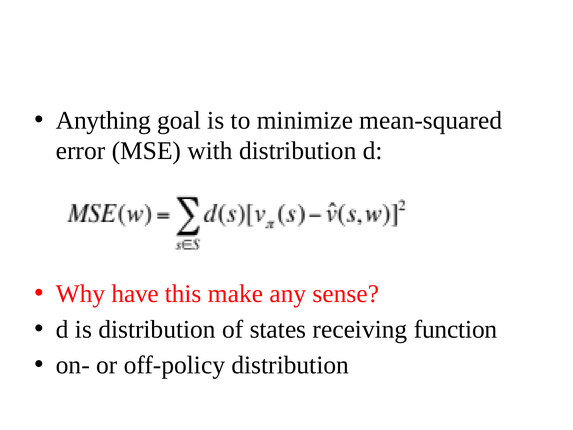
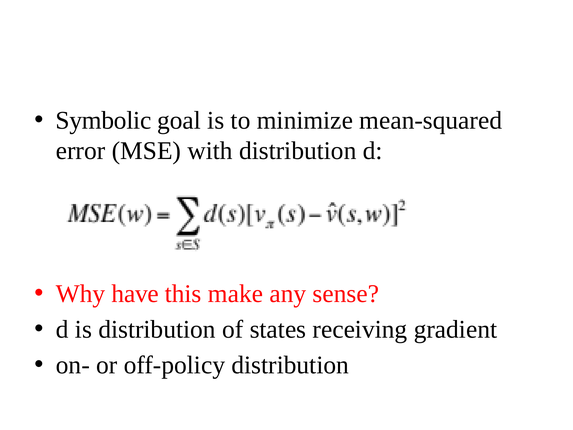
Anything: Anything -> Symbolic
function: function -> gradient
